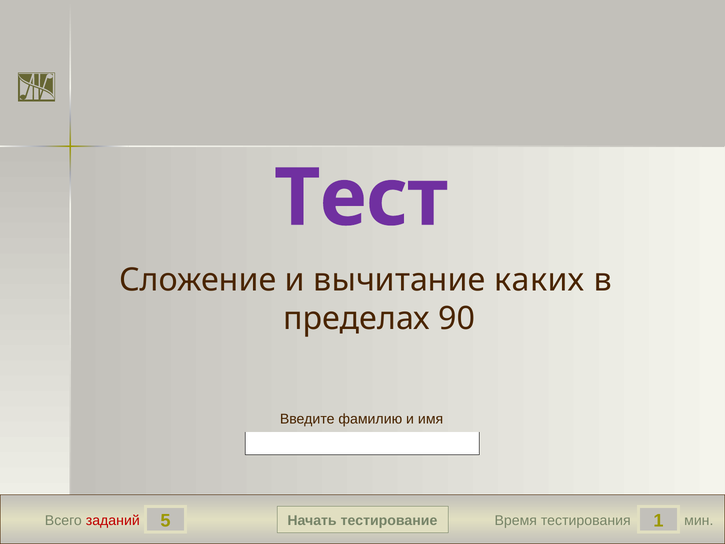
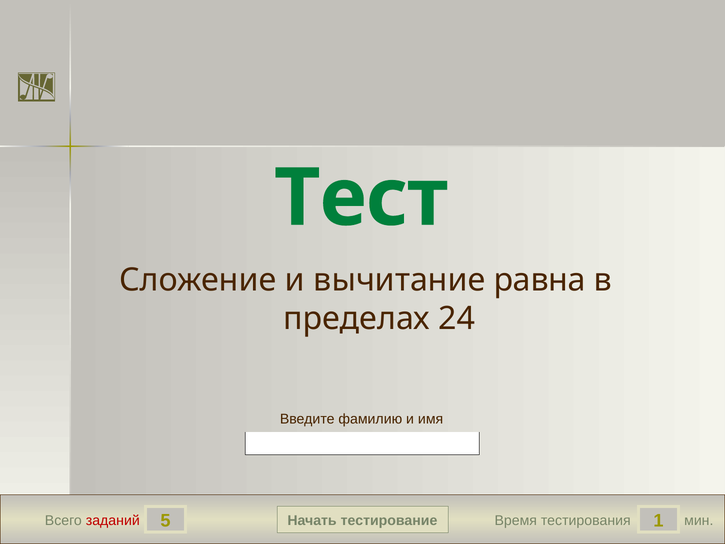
Тест colour: purple -> green
каких: каких -> равна
90: 90 -> 24
